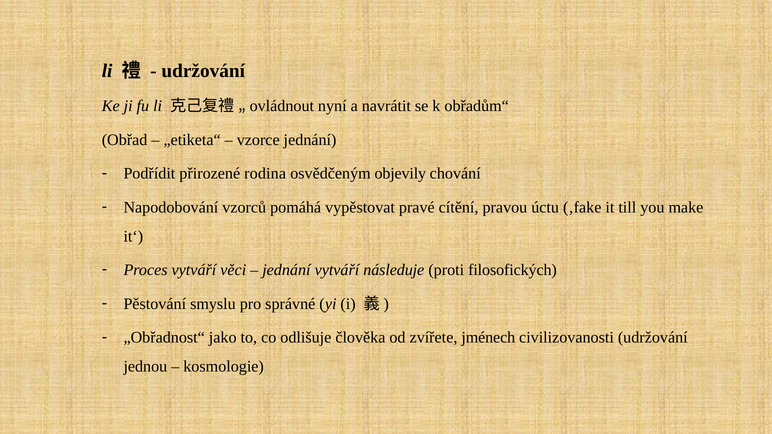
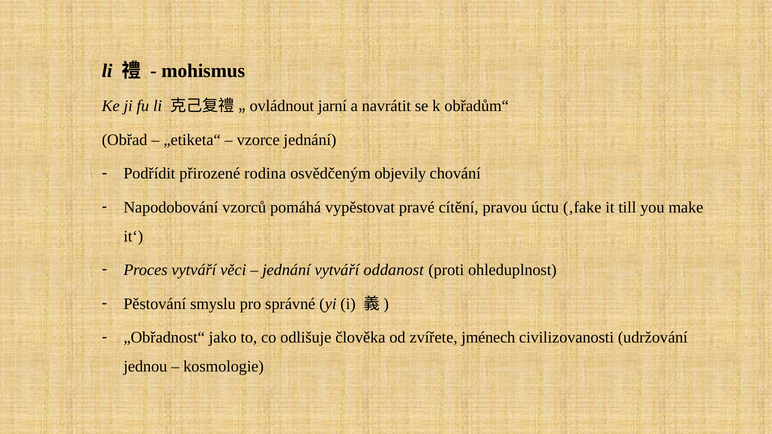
udržování at (203, 71): udržování -> mohismus
nyní: nyní -> jarní
následuje: následuje -> oddanost
filosofických: filosofických -> ohleduplnost
